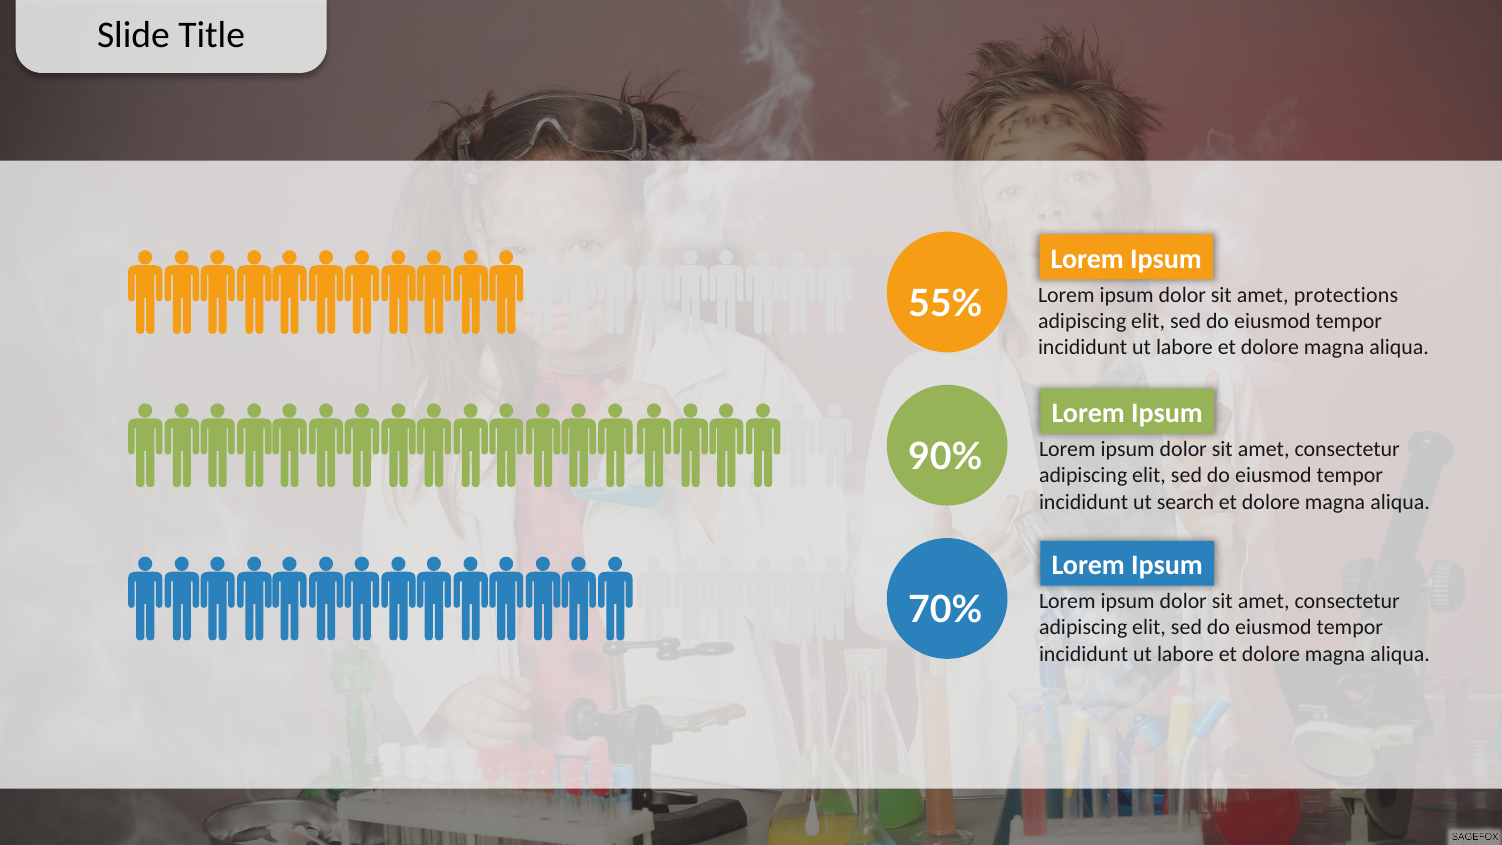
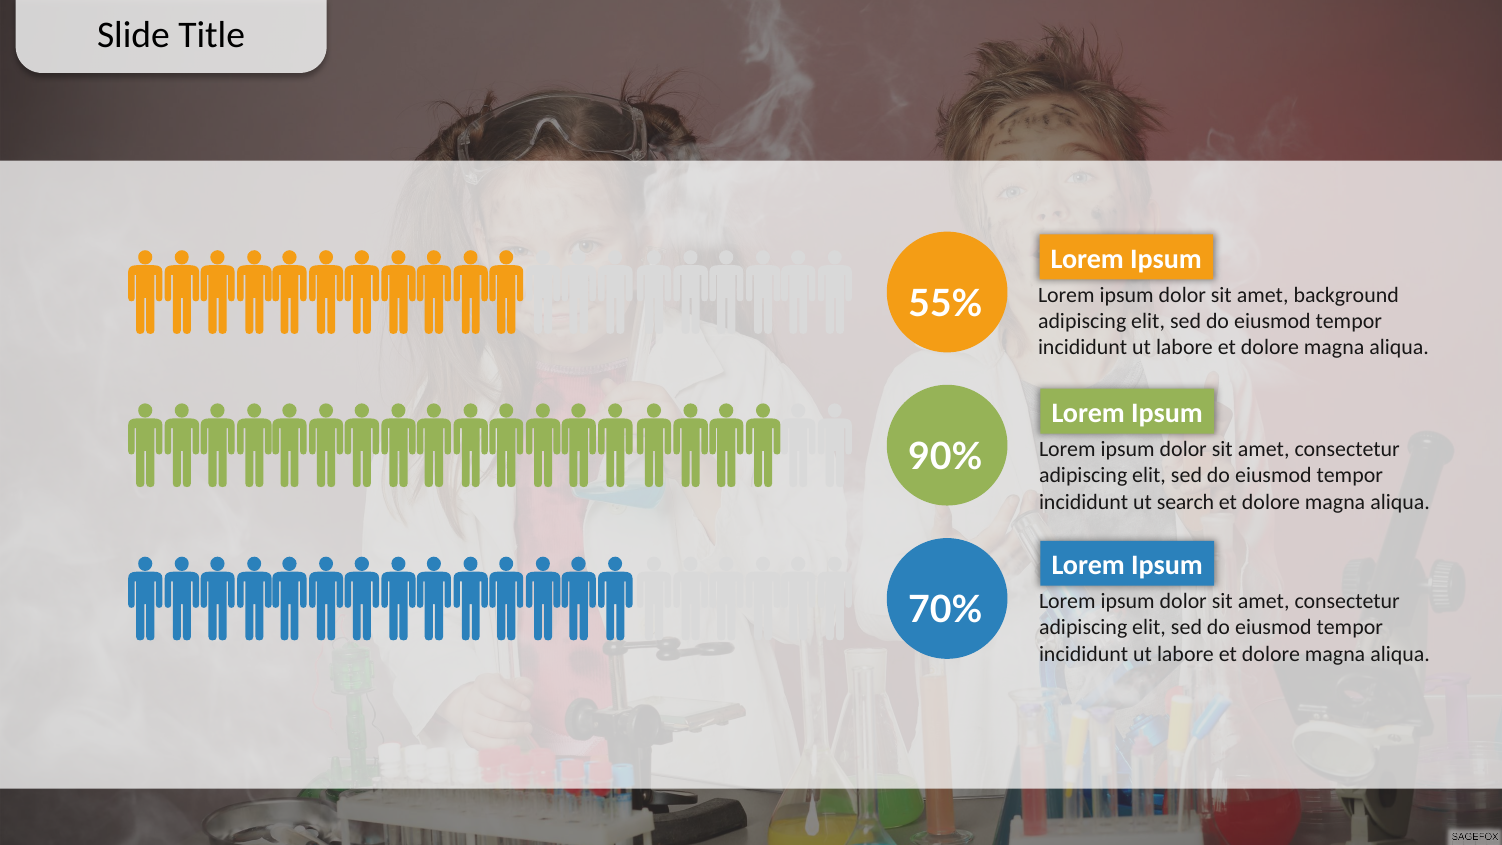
protections: protections -> background
